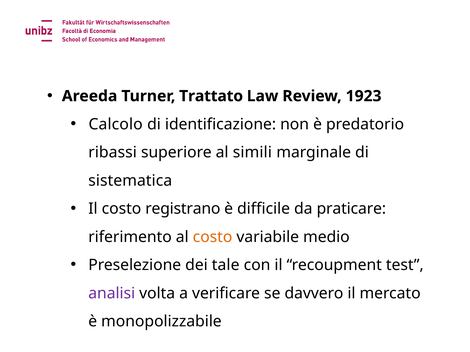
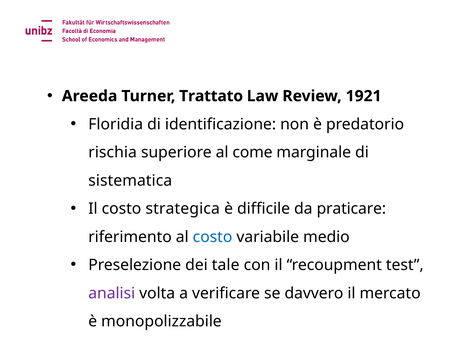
1923: 1923 -> 1921
Calcolo: Calcolo -> Floridia
ribassi: ribassi -> rischia
simili: simili -> come
registrano: registrano -> strategica
costo at (213, 237) colour: orange -> blue
